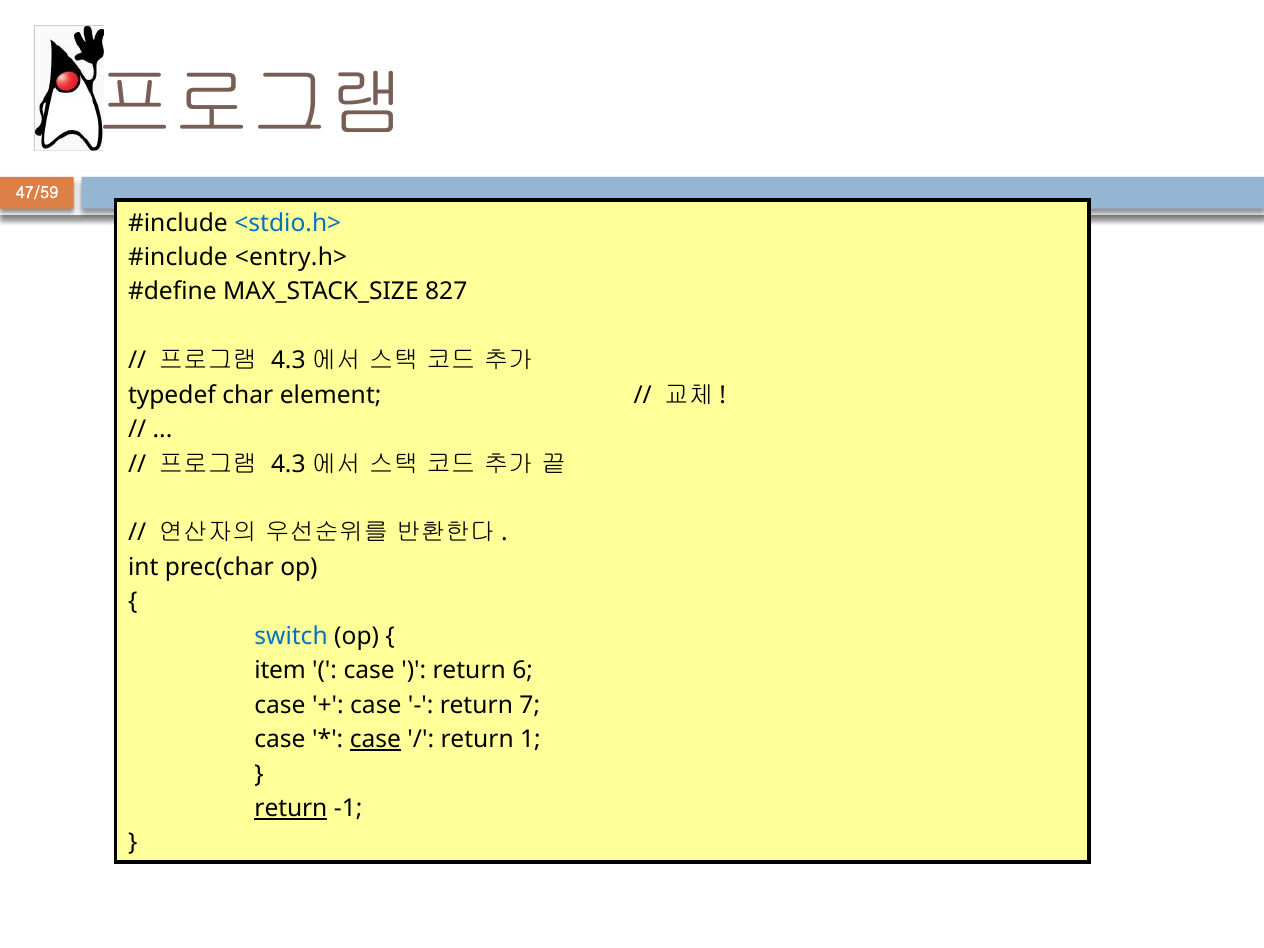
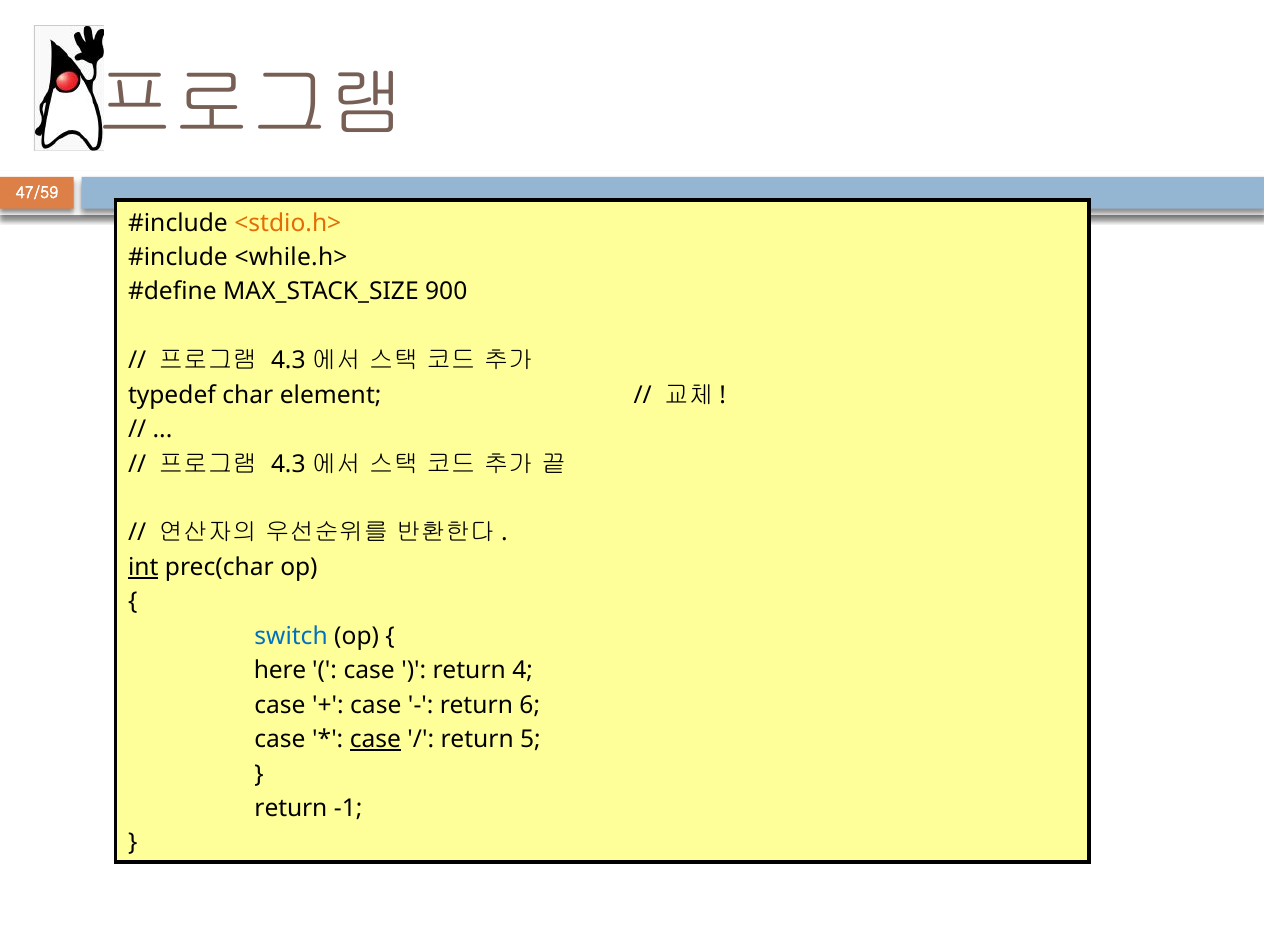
<stdio.h> colour: blue -> orange
<entry.h>: <entry.h> -> <while.h>
827: 827 -> 900
int underline: none -> present
item: item -> here
6: 6 -> 4
7: 7 -> 6
1: 1 -> 5
return at (291, 808) underline: present -> none
